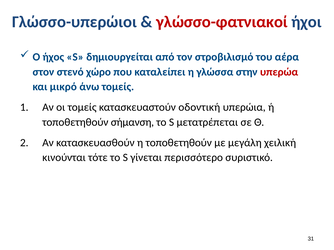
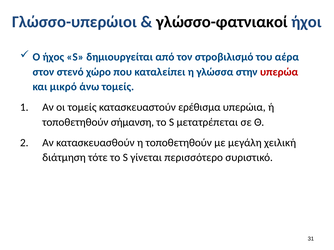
γλώσσο-φατνιακοί colour: red -> black
οδοντική: οδοντική -> ερέθισμα
κινούνται: κινούνται -> διάτμηση
